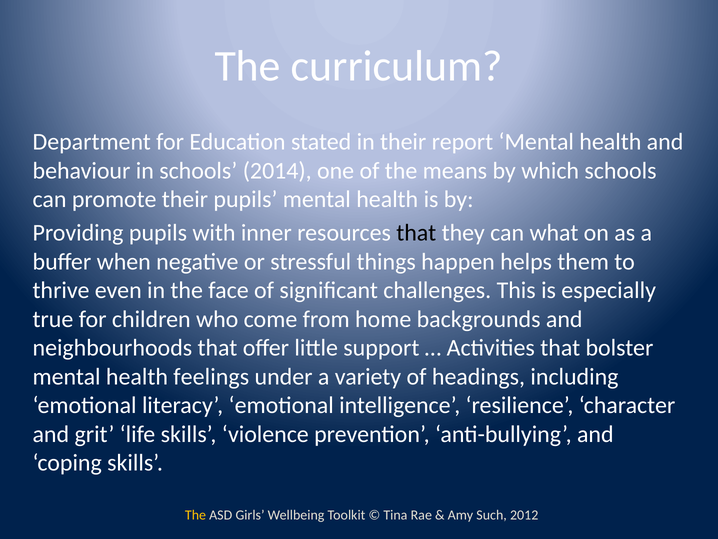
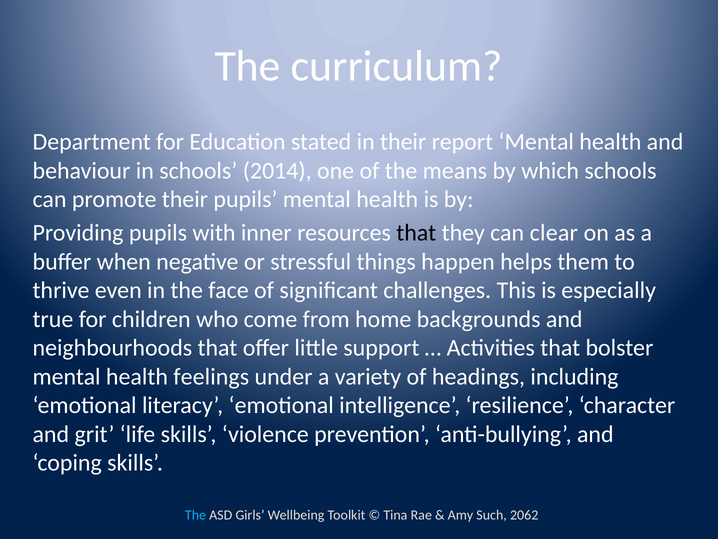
what: what -> clear
The at (195, 514) colour: yellow -> light blue
2012: 2012 -> 2062
